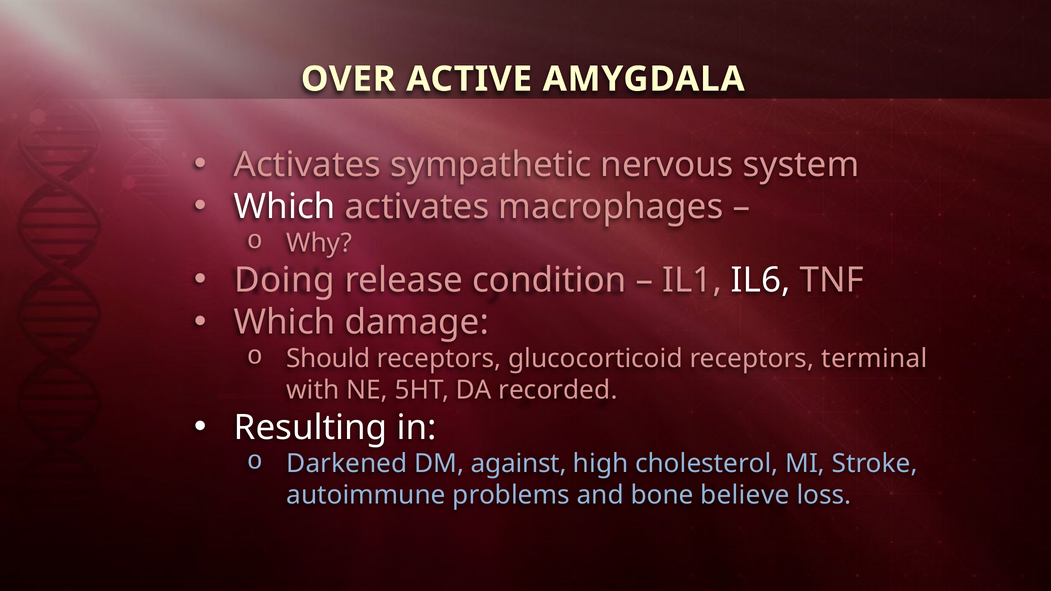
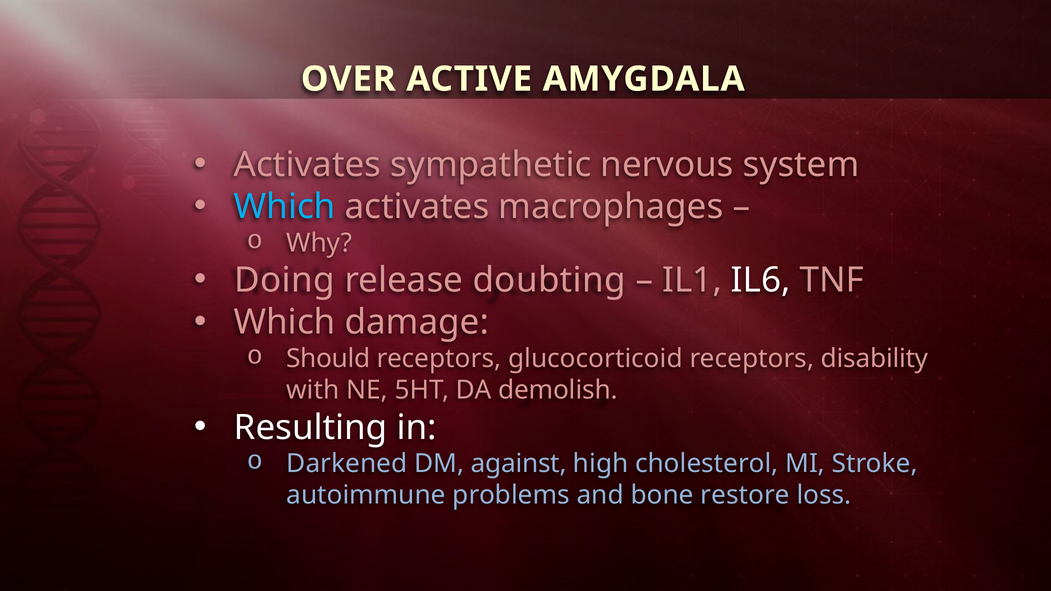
Which at (285, 207) colour: white -> light blue
condition: condition -> doubting
terminal: terminal -> disability
recorded: recorded -> demolish
believe: believe -> restore
